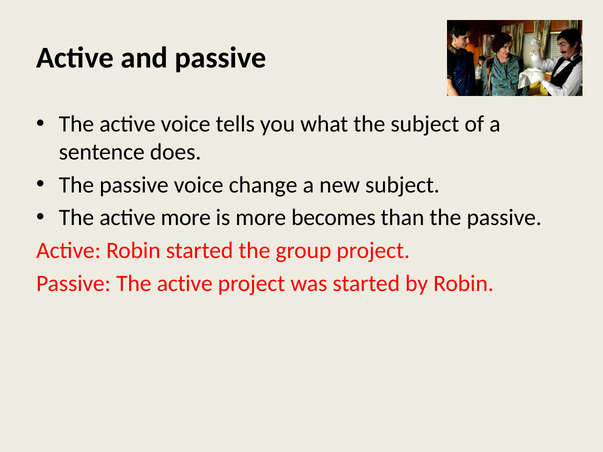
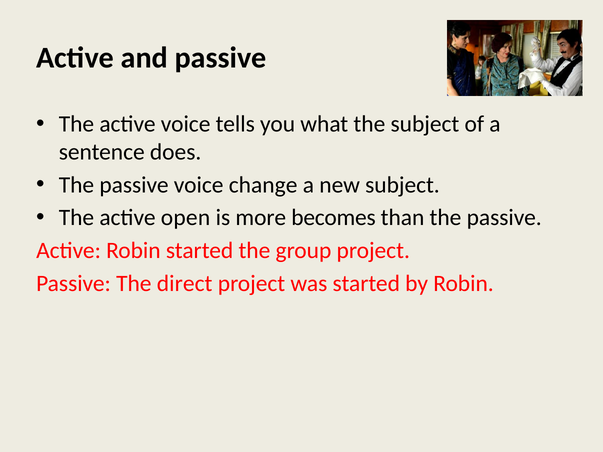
active more: more -> open
Passive The active: active -> direct
